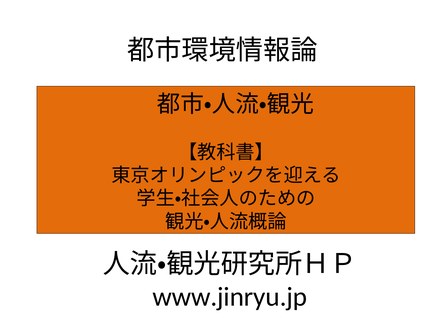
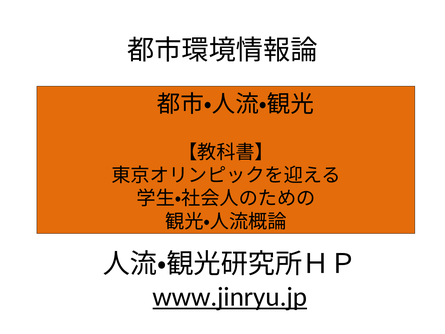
www.jinryu.jp underline: none -> present
